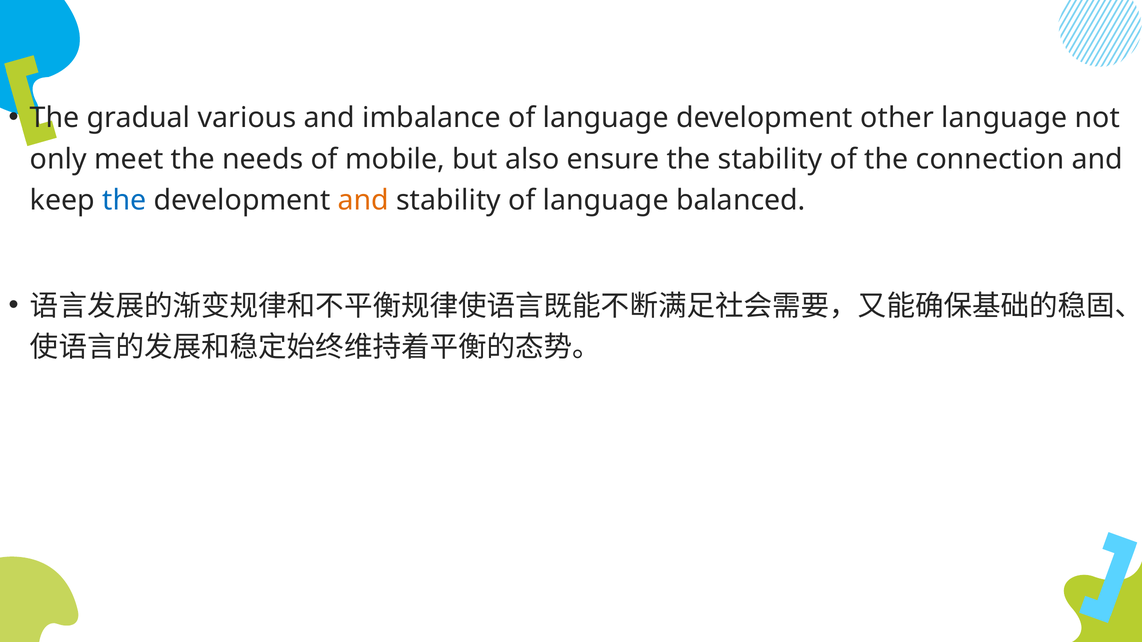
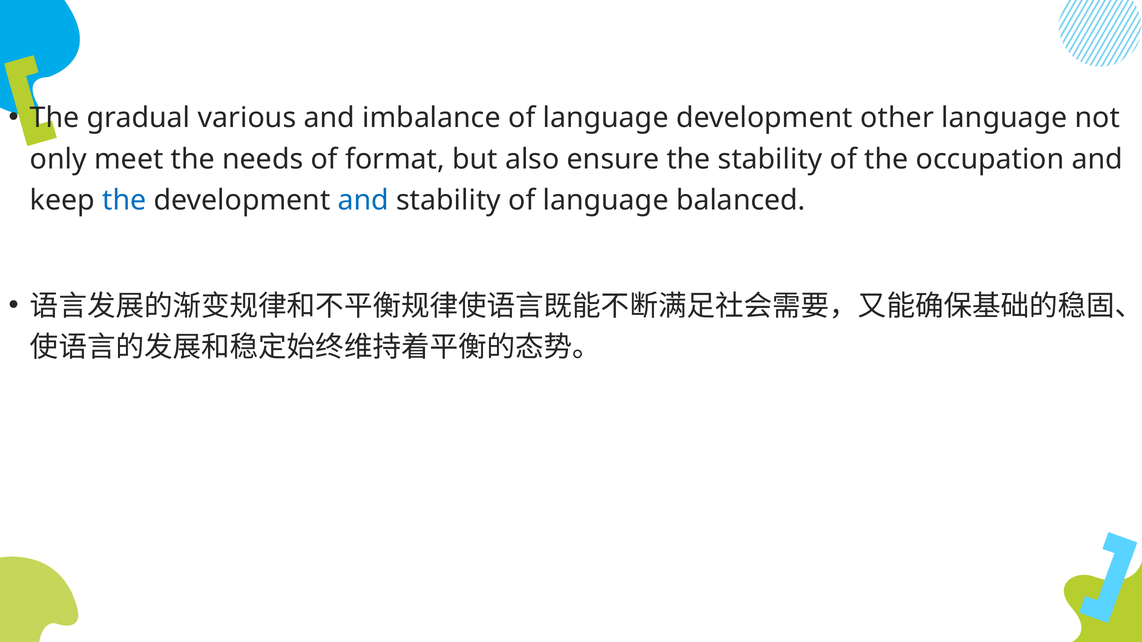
mobile: mobile -> format
connection: connection -> occupation
and at (363, 200) colour: orange -> blue
